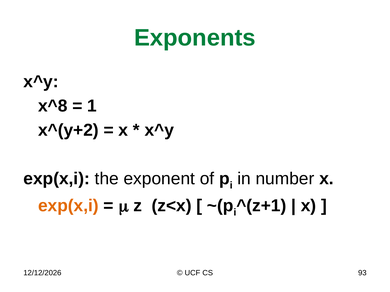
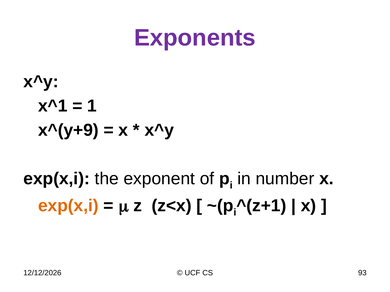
Exponents colour: green -> purple
x^8: x^8 -> x^1
x^(y+2: x^(y+2 -> x^(y+9
